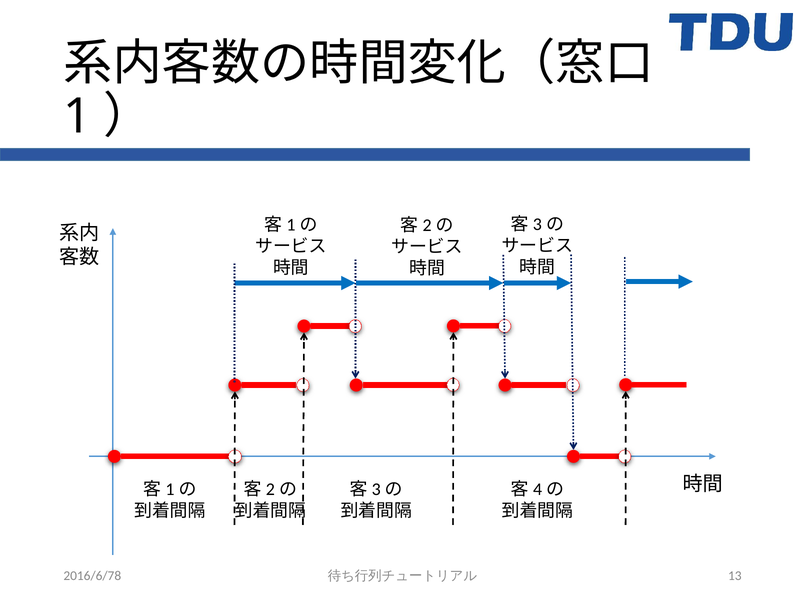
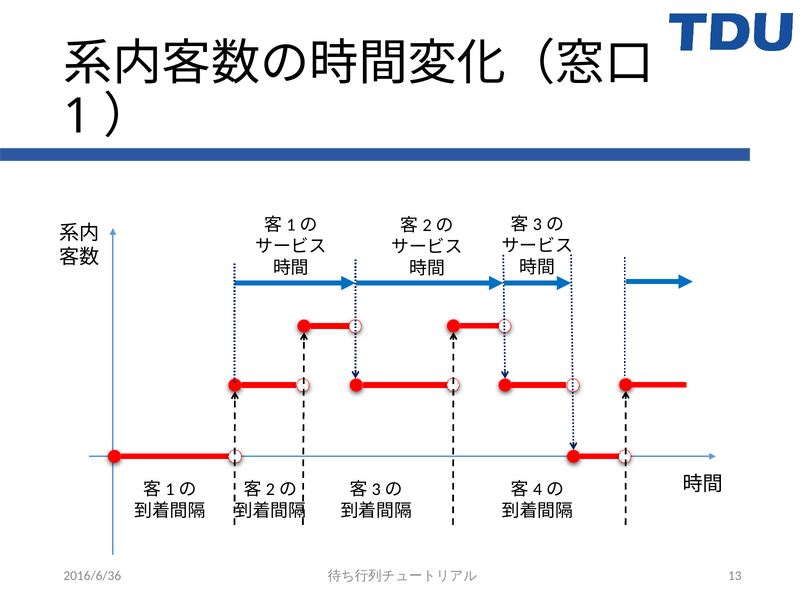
2016/6/78: 2016/6/78 -> 2016/6/36
